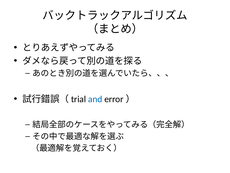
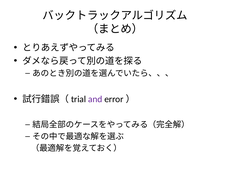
and colour: blue -> purple
